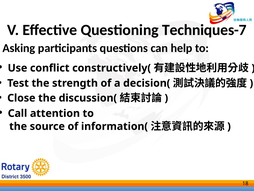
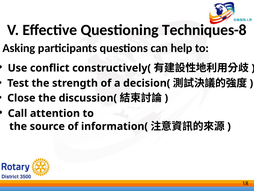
Techniques-7: Techniques-7 -> Techniques-8
